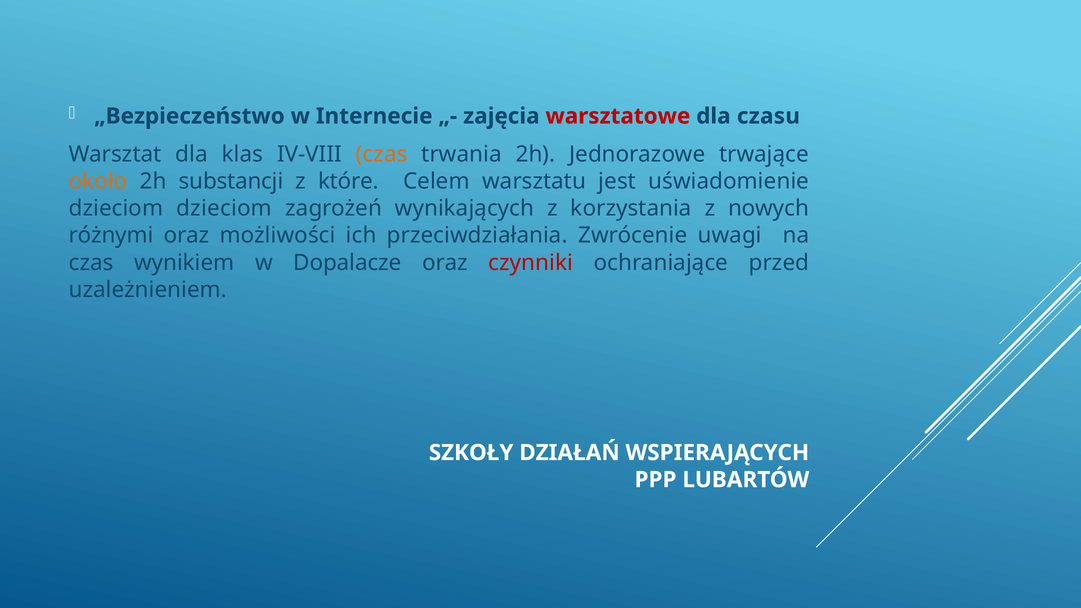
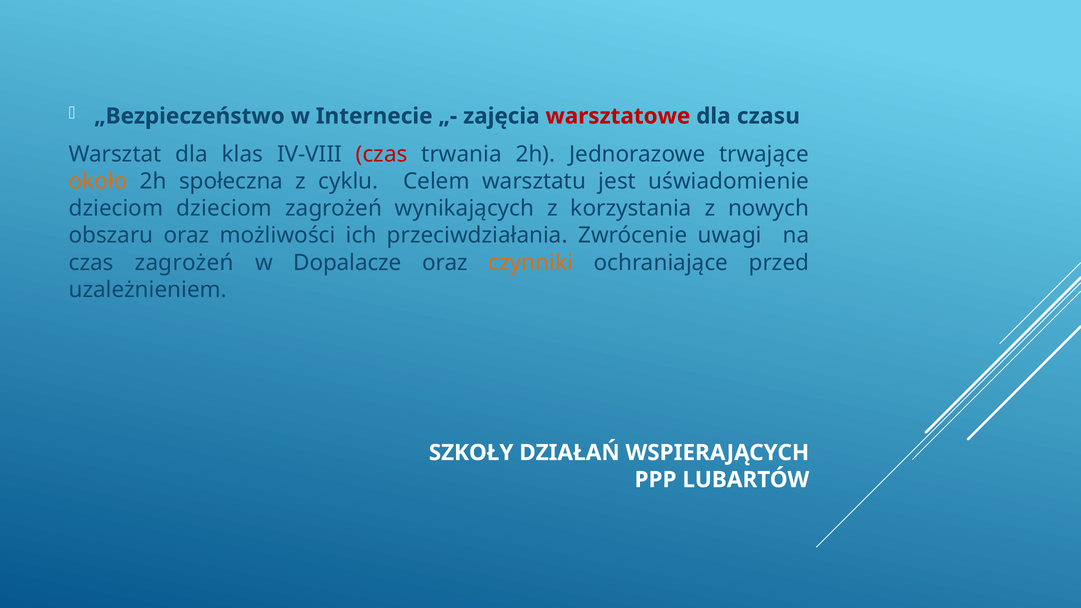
czas at (382, 154) colour: orange -> red
substancji: substancji -> społeczna
które: które -> cyklu
różnymi: różnymi -> obszaru
czas wynikiem: wynikiem -> zagrożeń
czynniki colour: red -> orange
